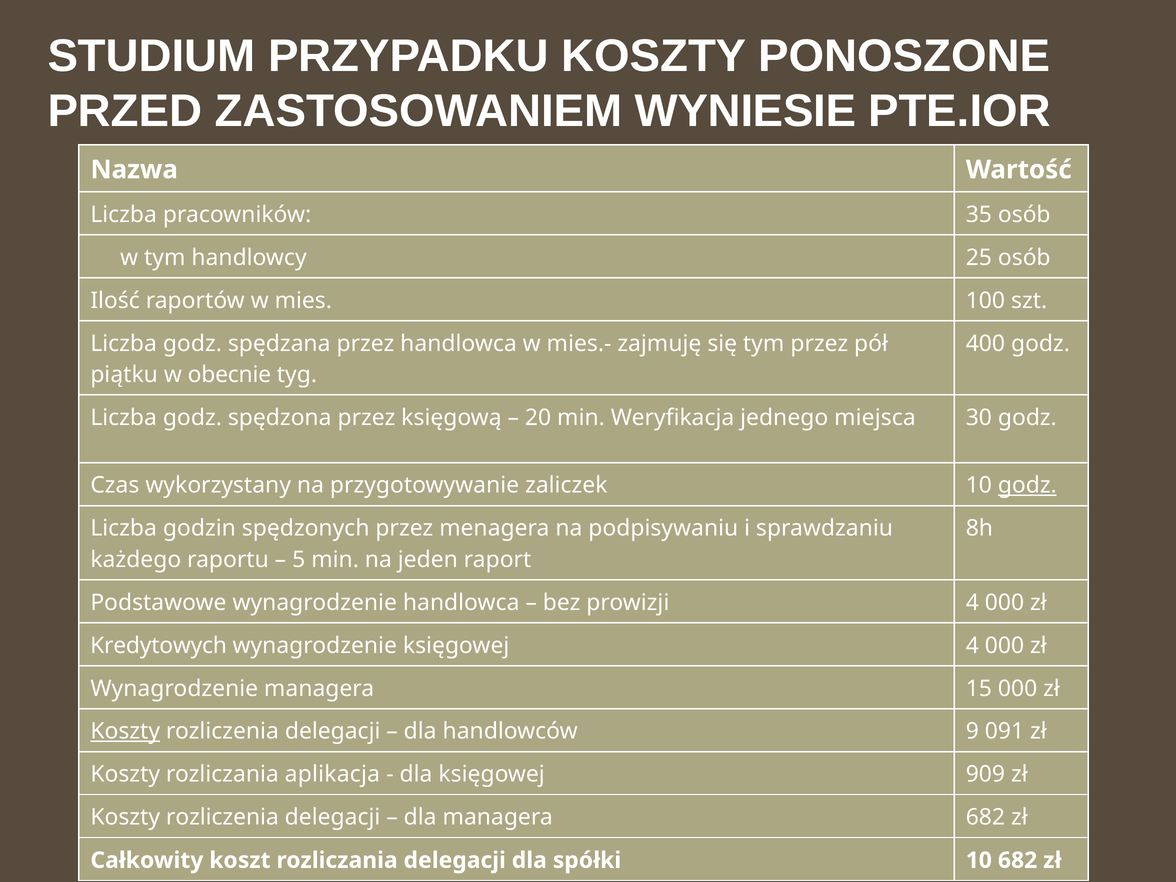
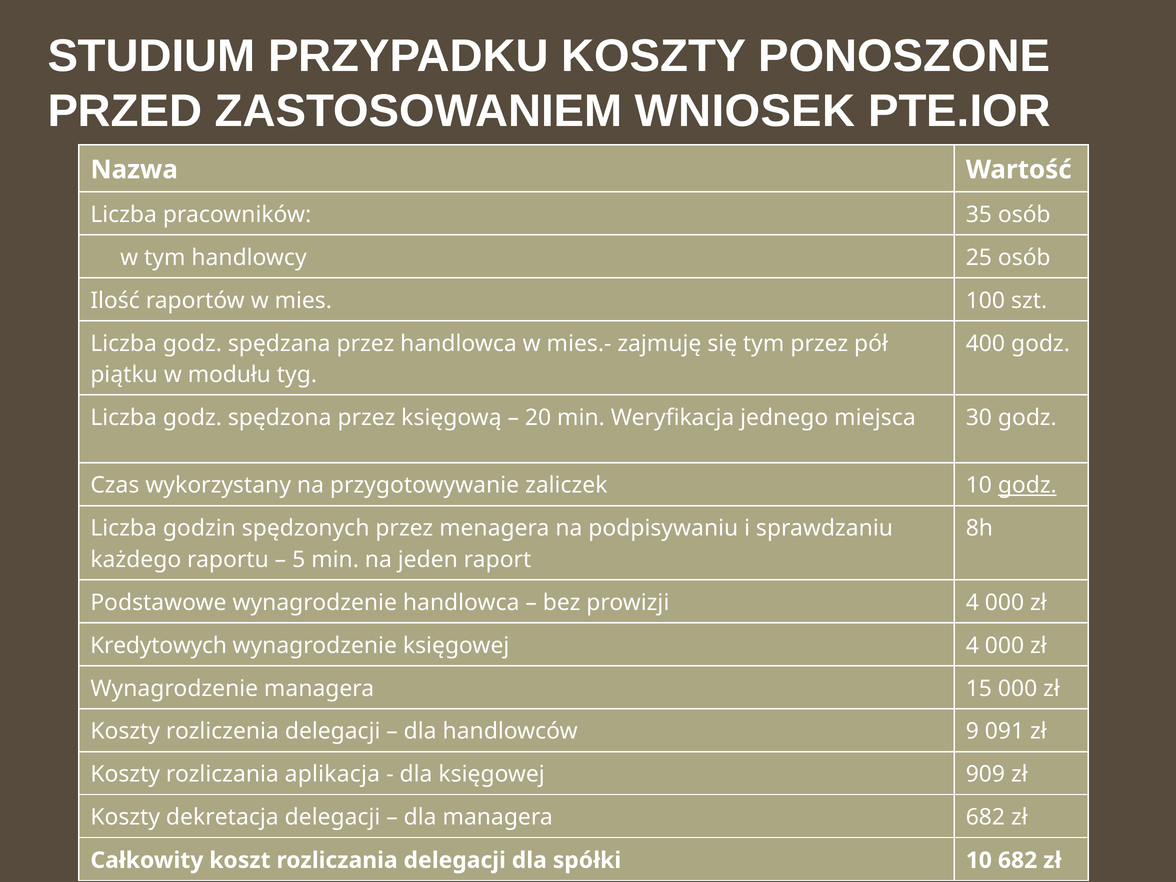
WYNIESIE: WYNIESIE -> WNIOSEK
obecnie: obecnie -> modułu
Koszty at (125, 731) underline: present -> none
rozliczenia at (222, 817): rozliczenia -> dekretacja
